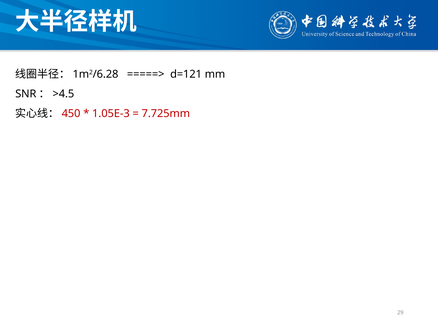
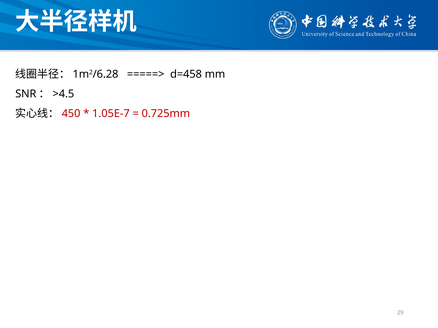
d=121: d=121 -> d=458
1.05E-3: 1.05E-3 -> 1.05E-7
7.725mm: 7.725mm -> 0.725mm
